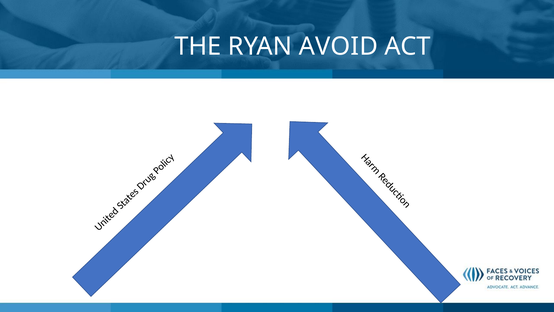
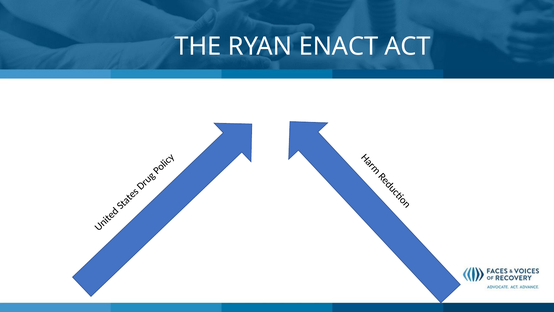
AVOID: AVOID -> ENACT
